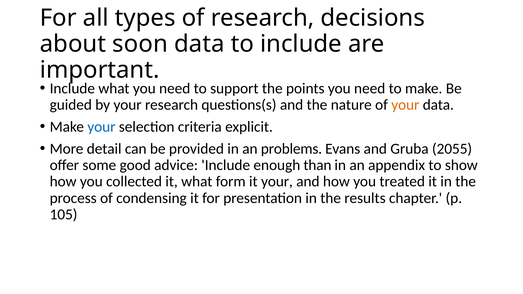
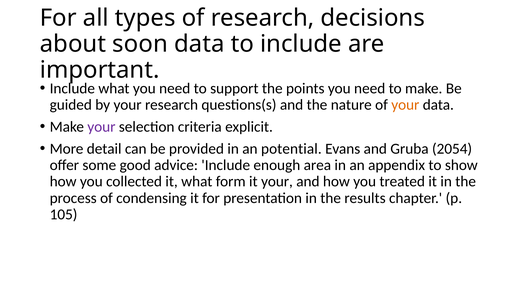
your at (101, 127) colour: blue -> purple
problems: problems -> potential
2055: 2055 -> 2054
than: than -> area
